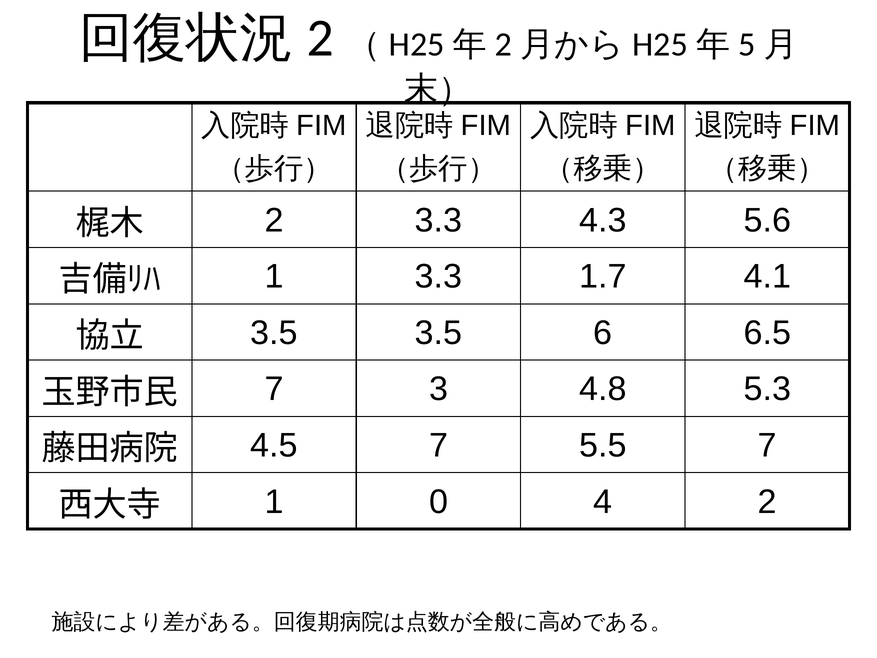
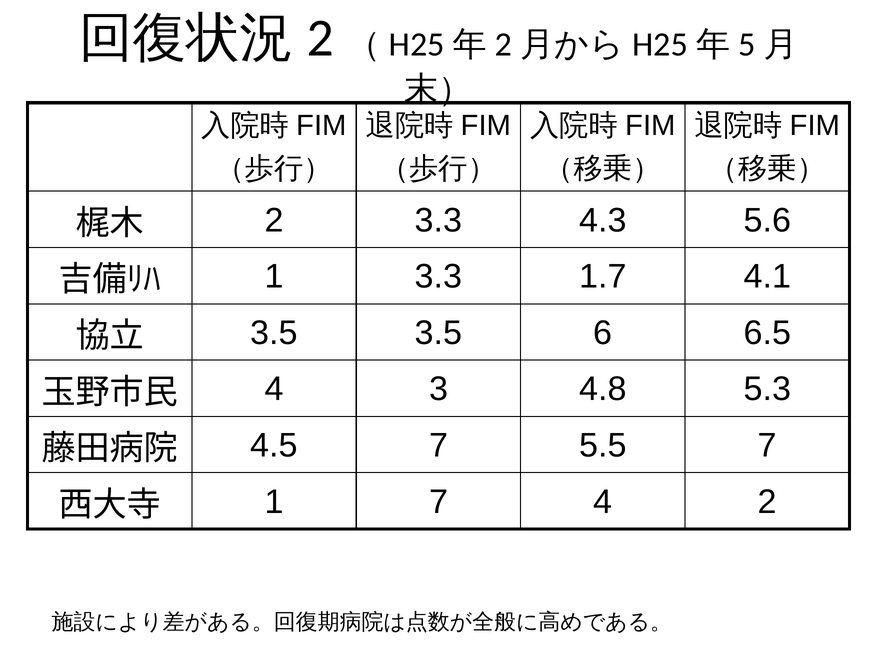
7 at (274, 389): 7 -> 4
1 0: 0 -> 7
